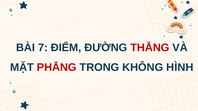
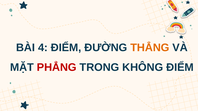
7: 7 -> 4
THẲNG colour: red -> orange
KHÔNG HÌNH: HÌNH -> ĐIỂM
